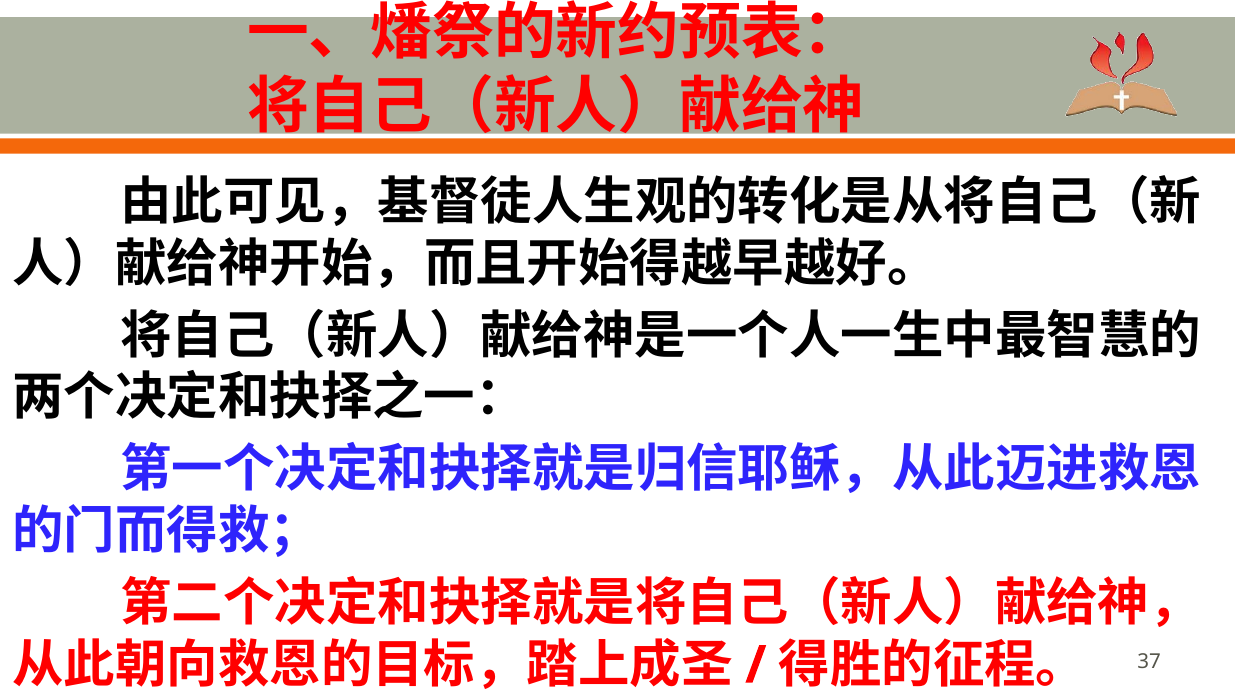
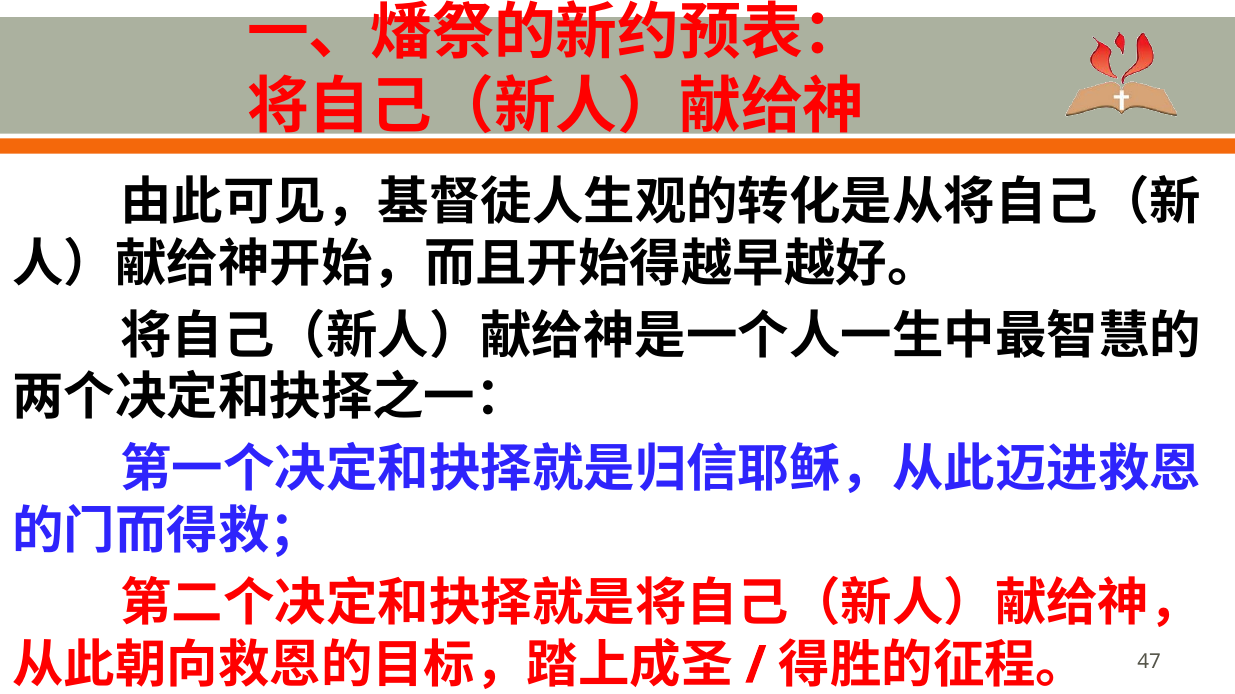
37: 37 -> 47
